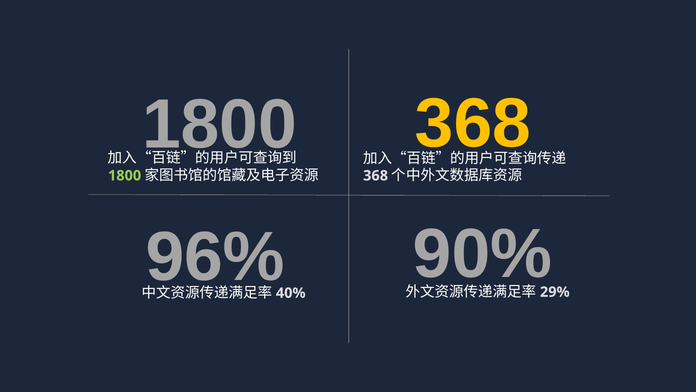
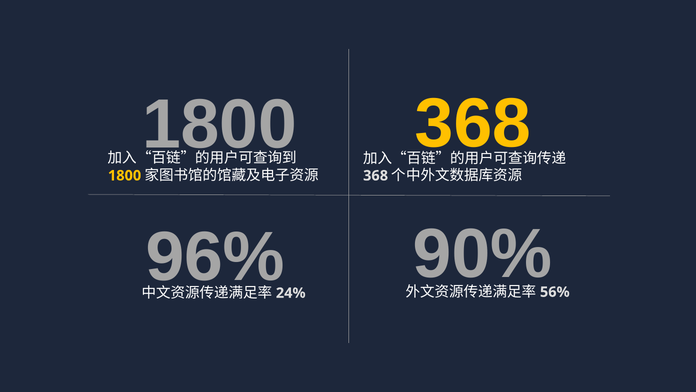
1800 at (125, 175) colour: light green -> yellow
40%: 40% -> 24%
29%: 29% -> 56%
